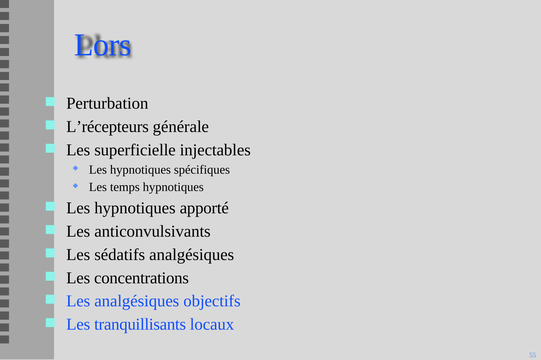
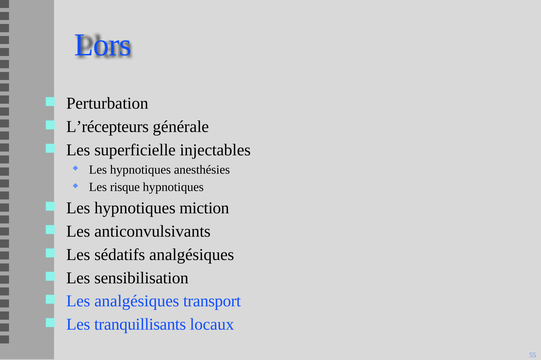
spécifiques: spécifiques -> anesthésies
temps: temps -> risque
apporté: apporté -> miction
concentrations: concentrations -> sensibilisation
objectifs: objectifs -> transport
